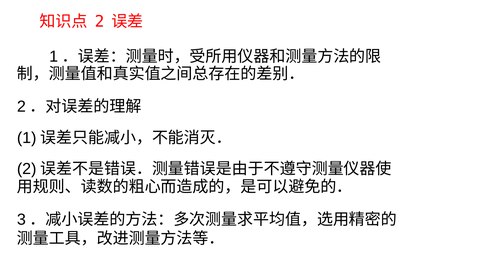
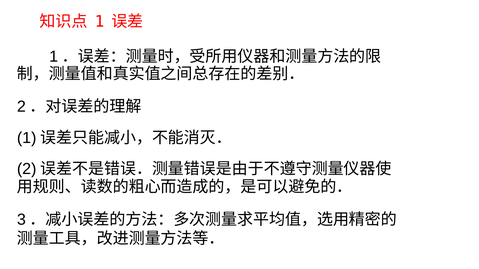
2: 2 -> 1
